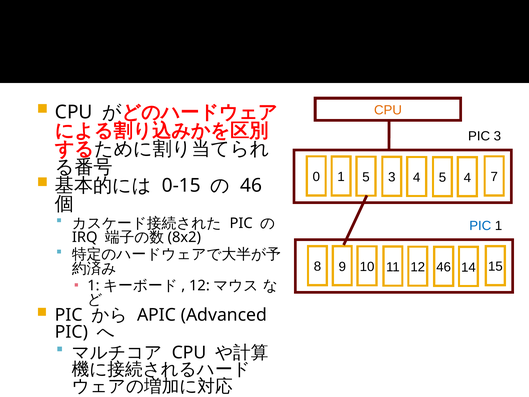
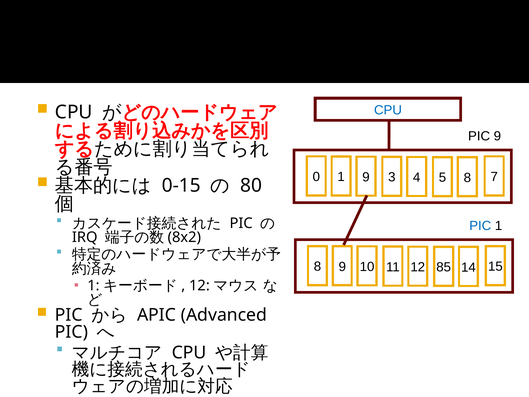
CPU at (388, 110) colour: orange -> blue
PIC 3: 3 -> 9
1 5: 5 -> 9
5 4: 4 -> 8
46 at (251, 185): 46 -> 80
12 46: 46 -> 85
